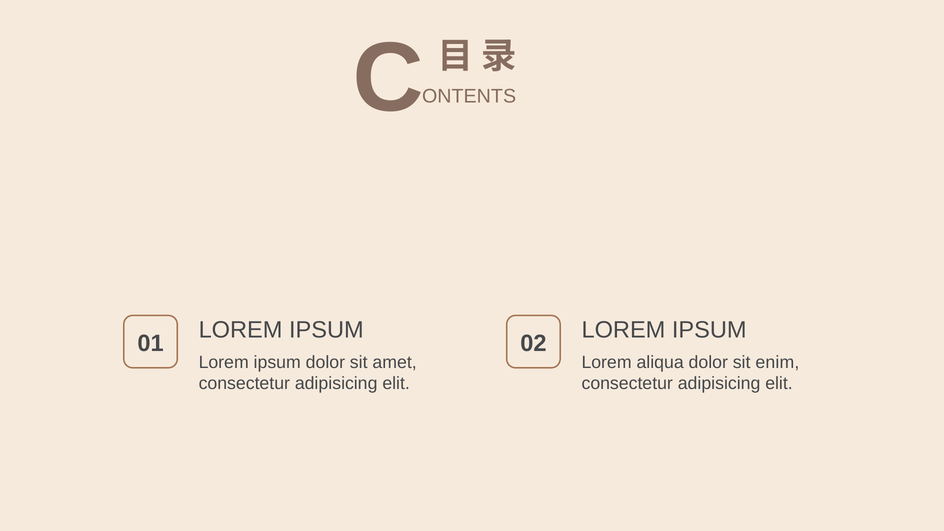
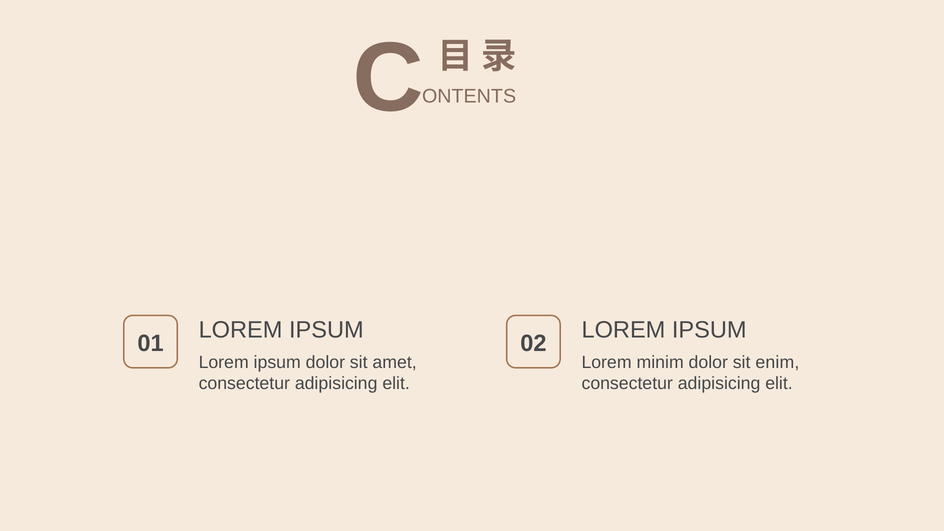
aliqua: aliqua -> minim
